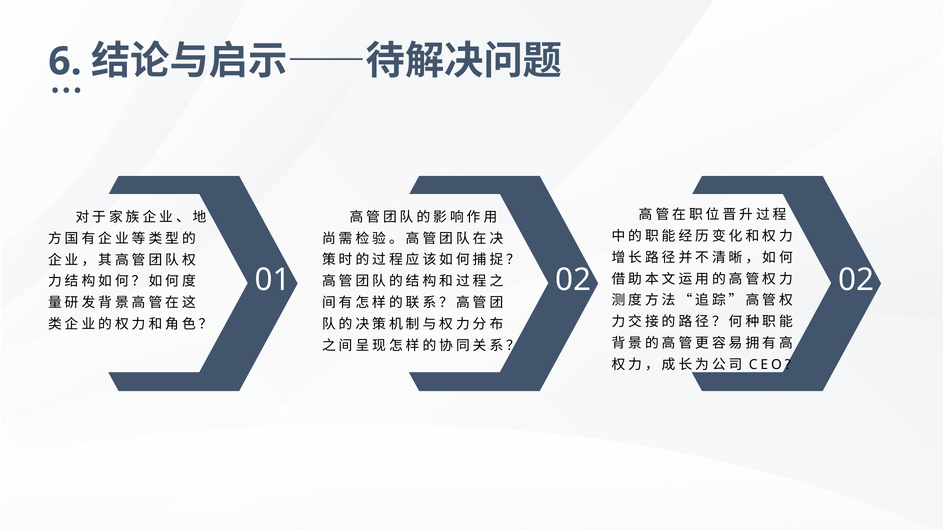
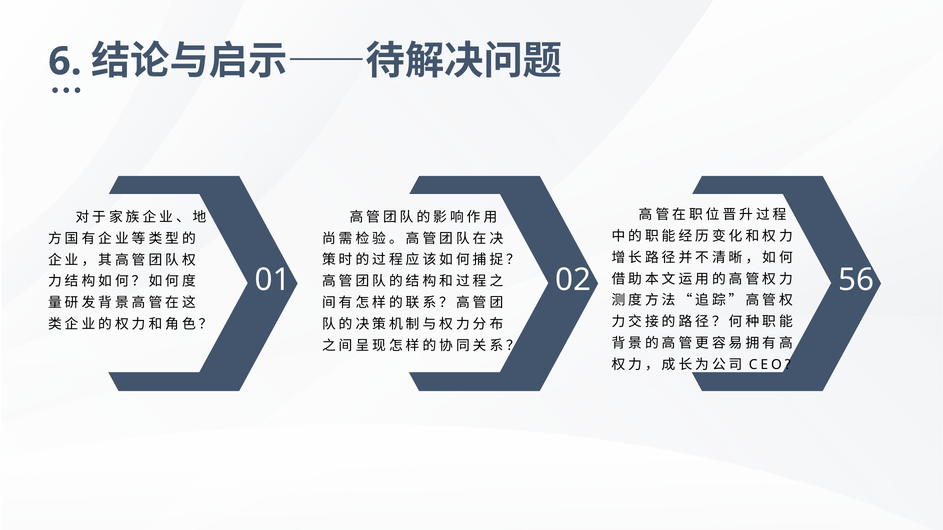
02 02: 02 -> 56
